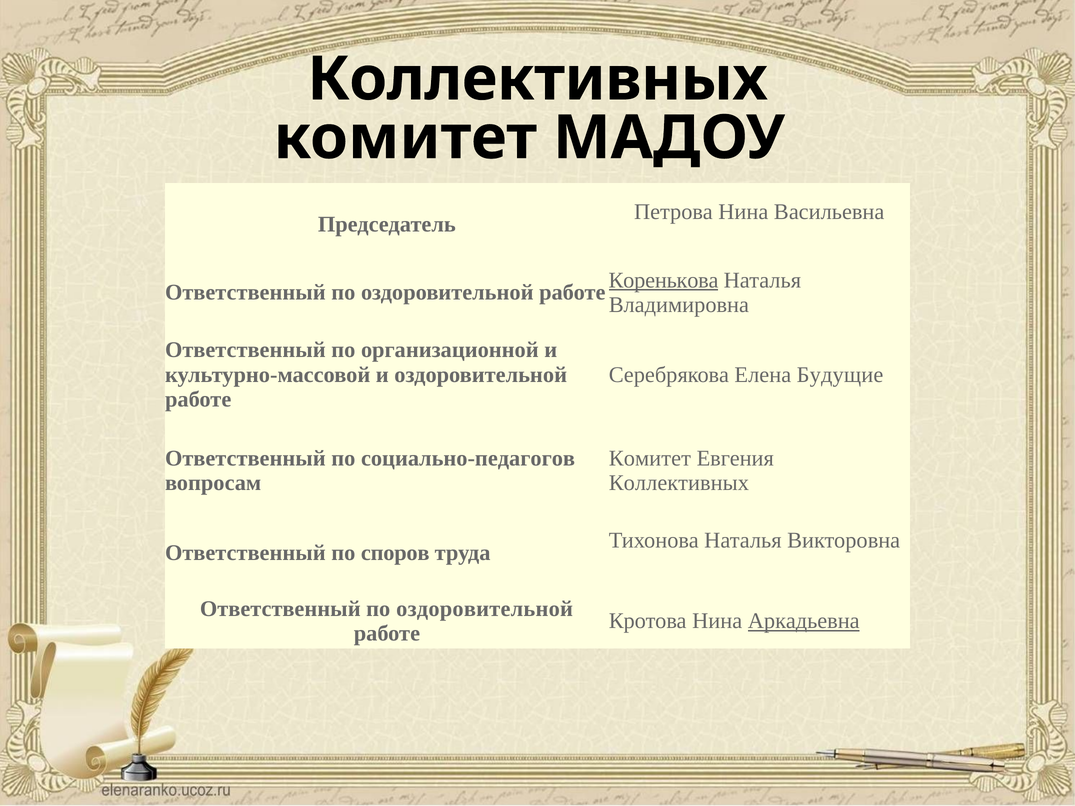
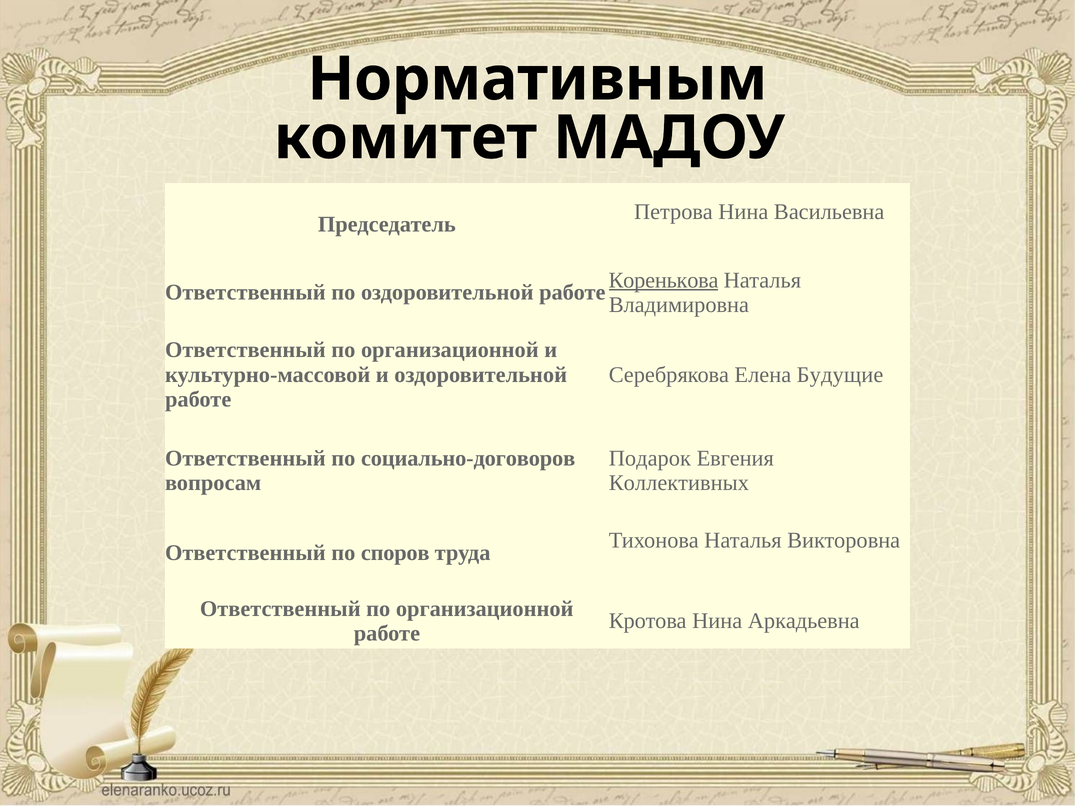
Коллективных at (538, 79): Коллективных -> Нормативным
социально-педагогов: социально-педагогов -> социально-договоров
Комитет at (650, 458): Комитет -> Подарок
оздоровительной at (485, 609): оздоровительной -> организационной
Аркадьевна underline: present -> none
